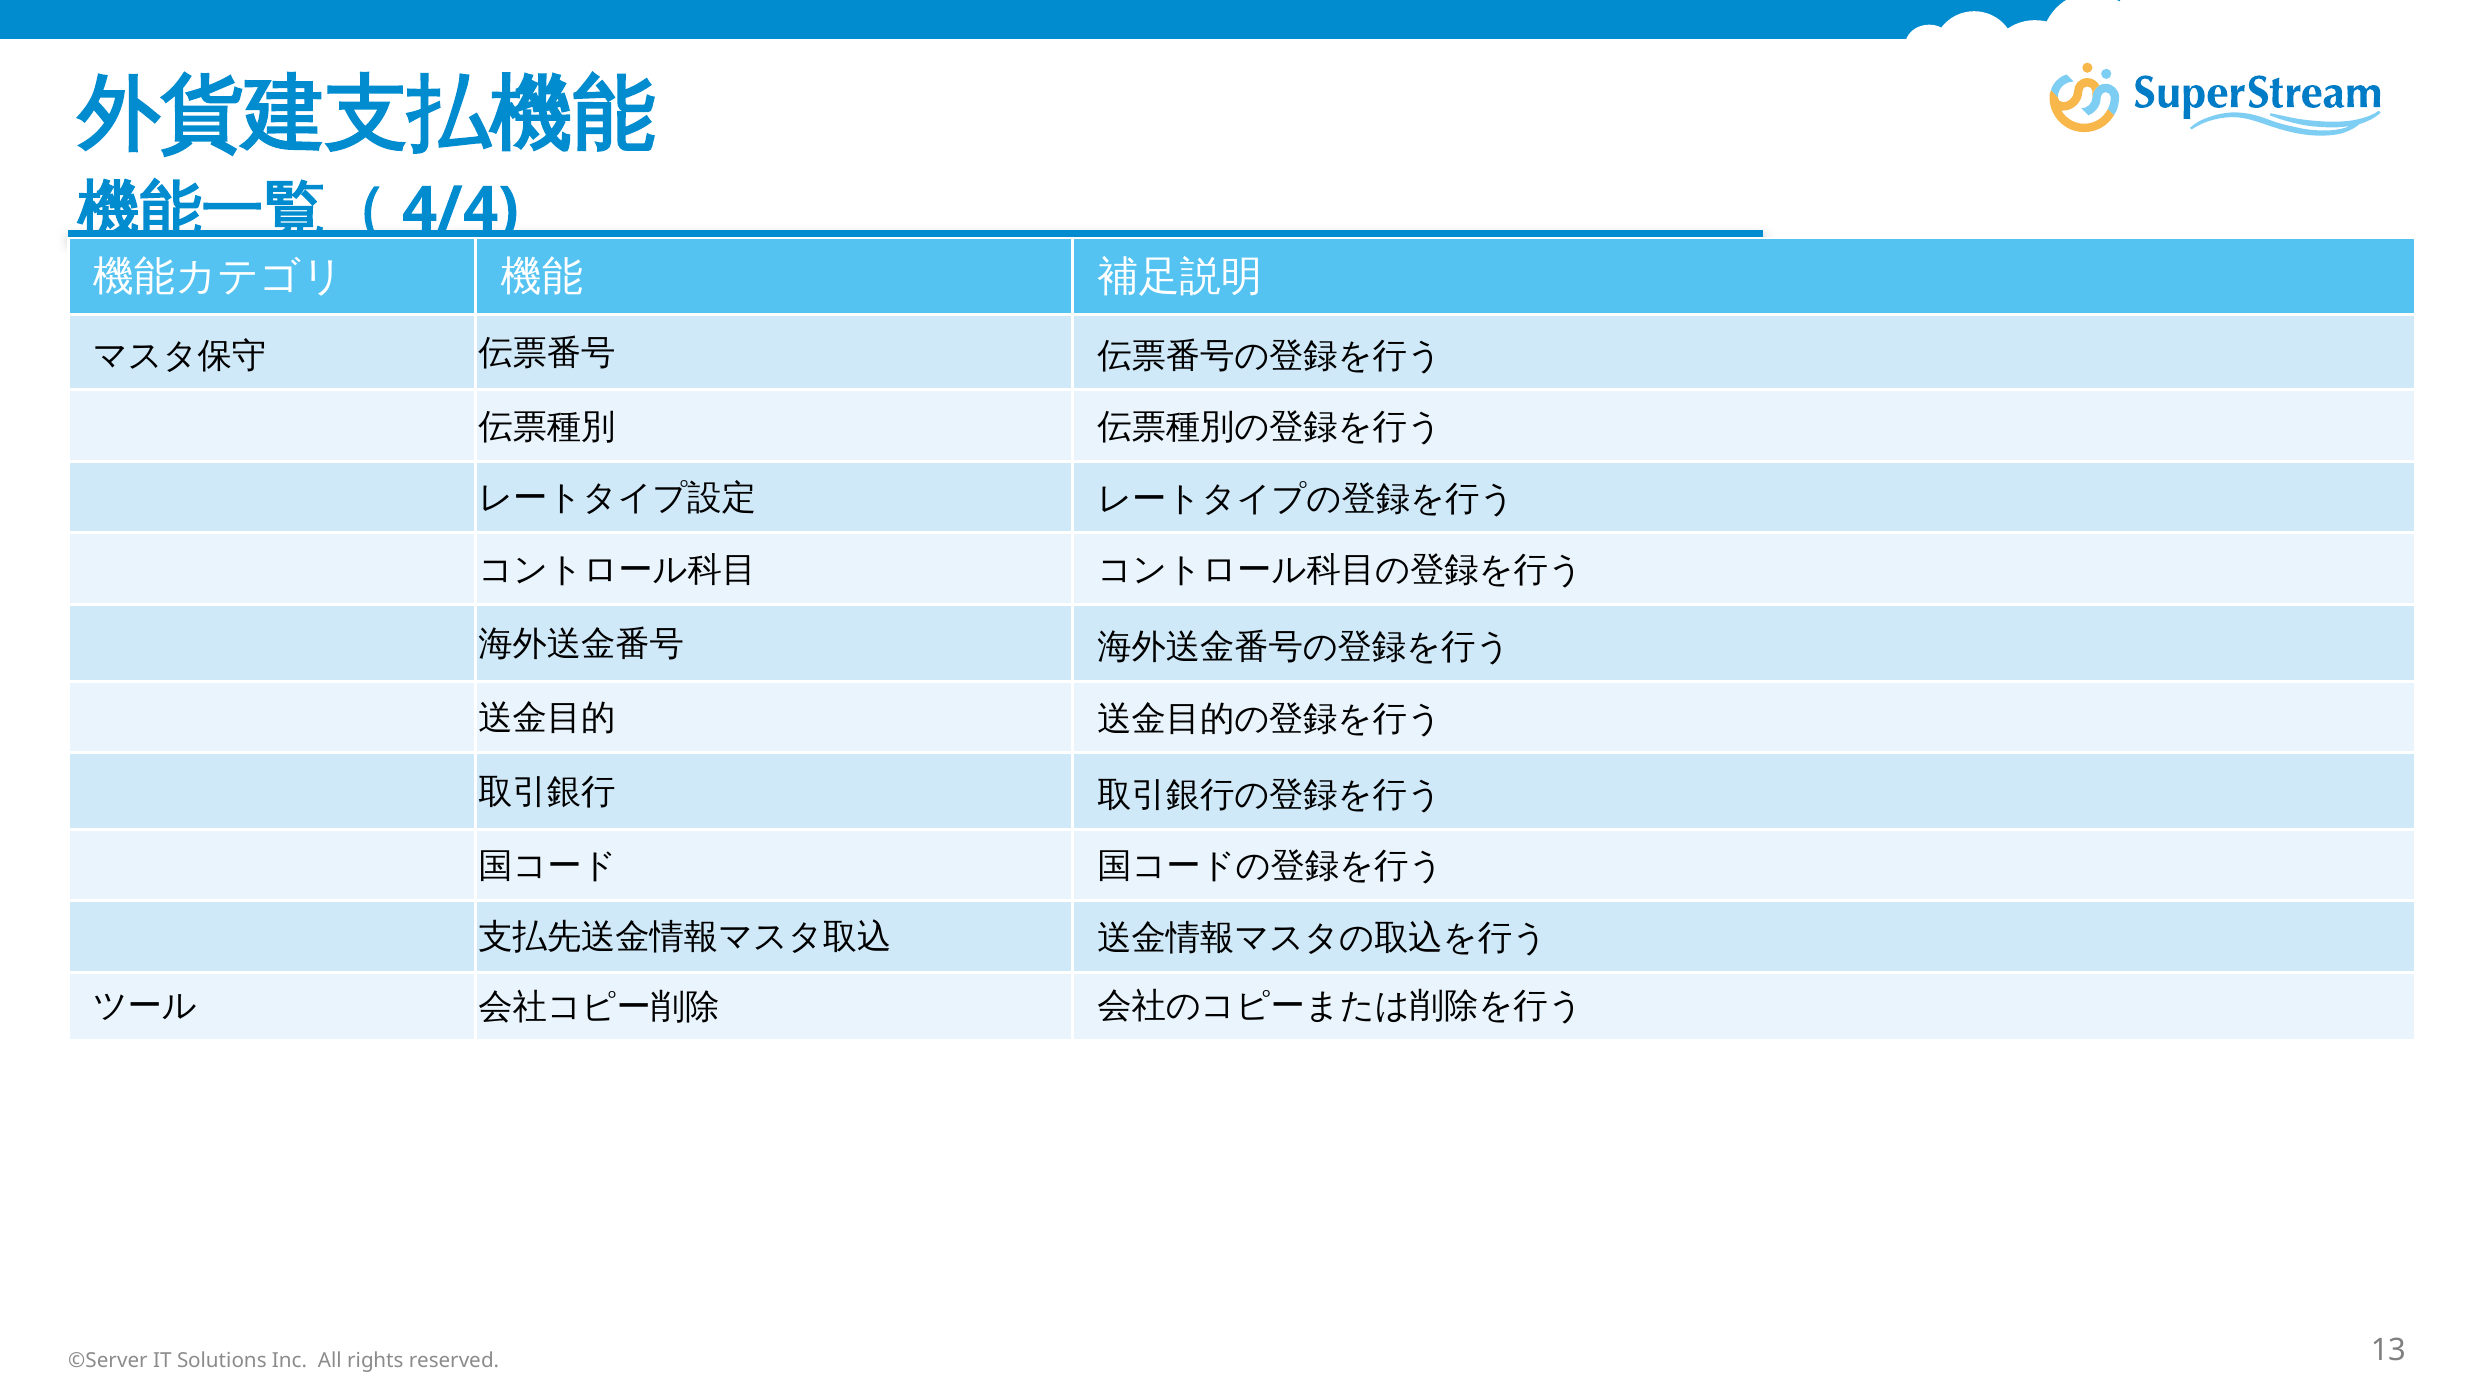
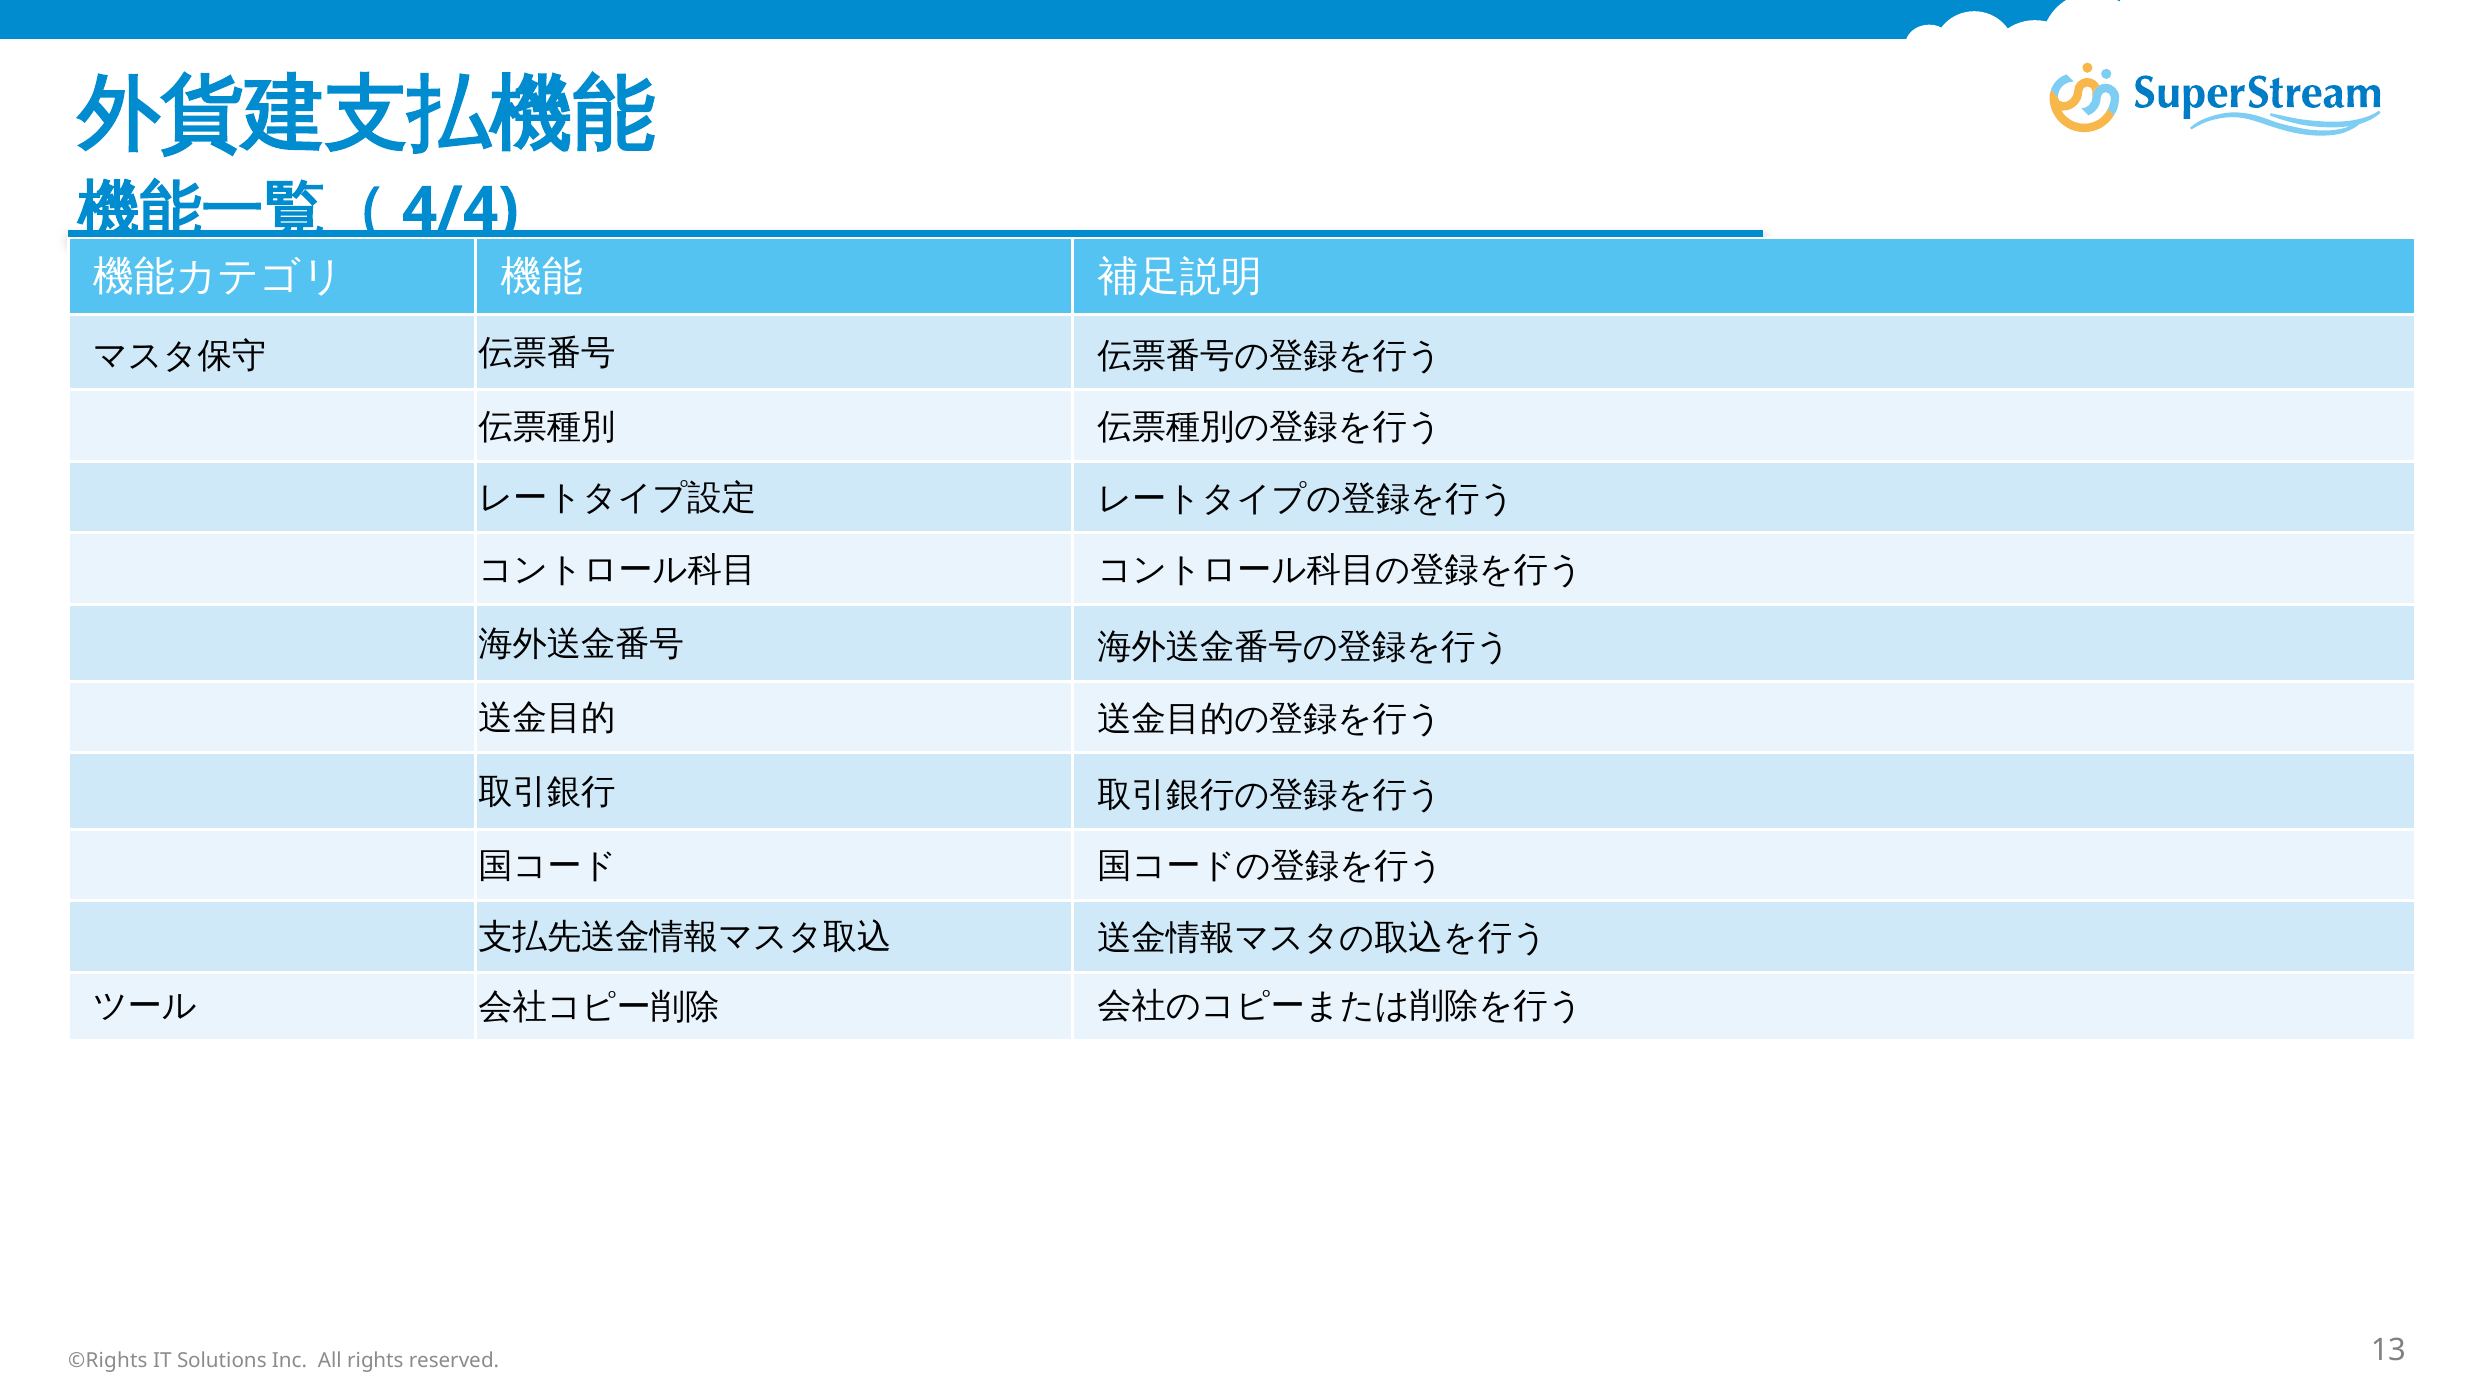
©Server: ©Server -> ©Rights
